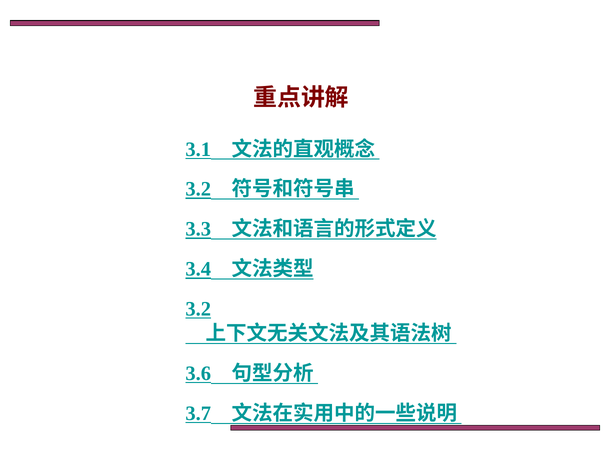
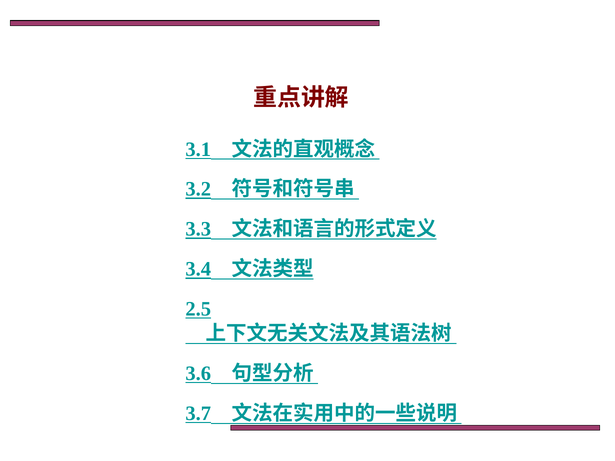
3.2 at (198, 309): 3.2 -> 2.5
